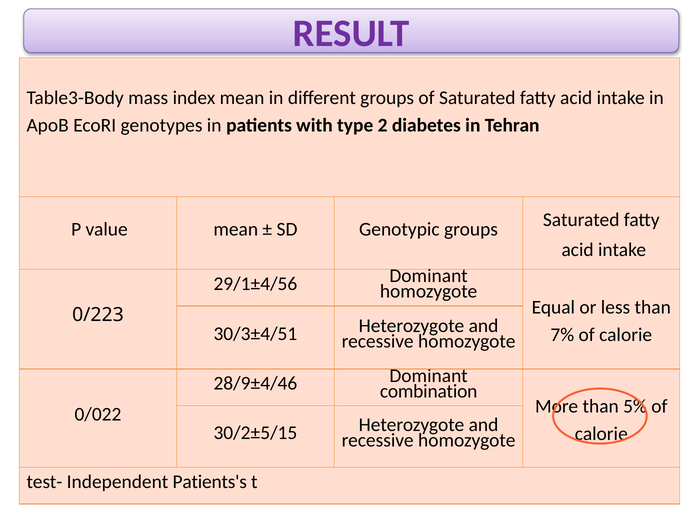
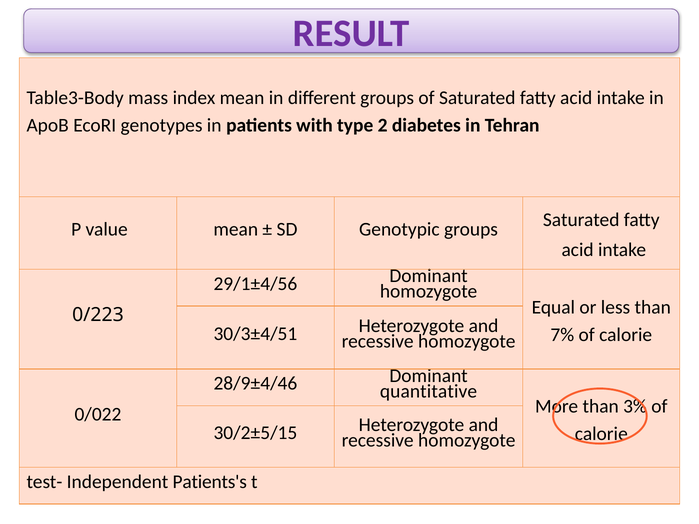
combination: combination -> quantitative
5%: 5% -> 3%
